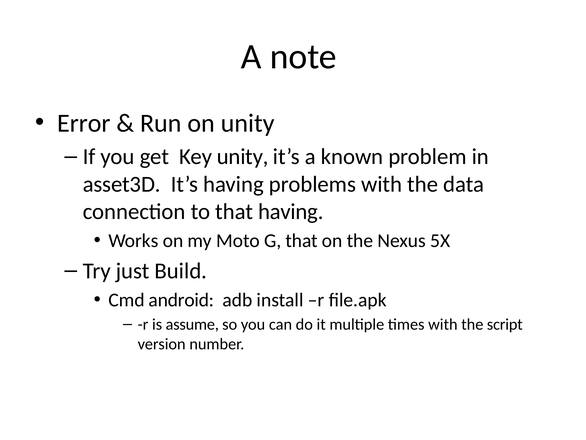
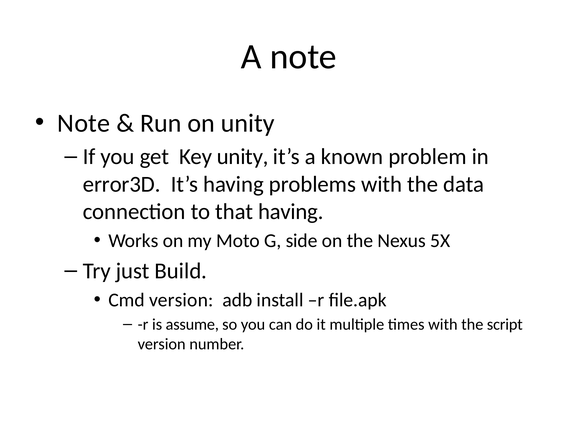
Error at (84, 123): Error -> Note
asset3D: asset3D -> error3D
G that: that -> side
Cmd android: android -> version
